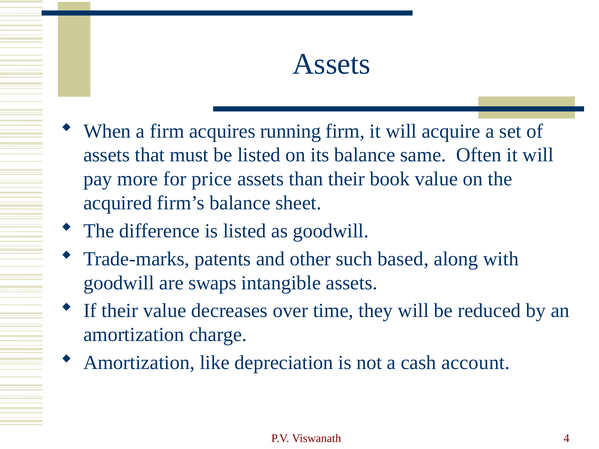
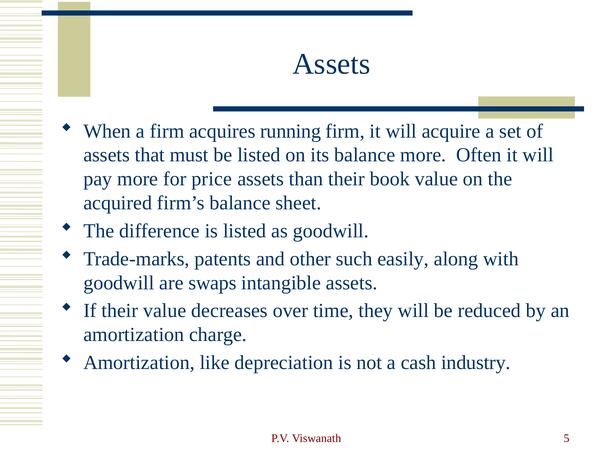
balance same: same -> more
based: based -> easily
account: account -> industry
4: 4 -> 5
